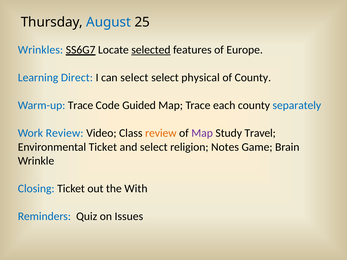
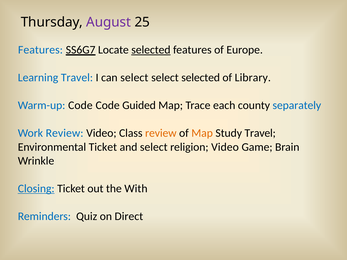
August colour: blue -> purple
Wrinkles at (40, 50): Wrinkles -> Features
Learning Direct: Direct -> Travel
select physical: physical -> selected
of County: County -> Library
Warm-up Trace: Trace -> Code
Map at (202, 133) colour: purple -> orange
religion Notes: Notes -> Video
Closing underline: none -> present
Issues: Issues -> Direct
